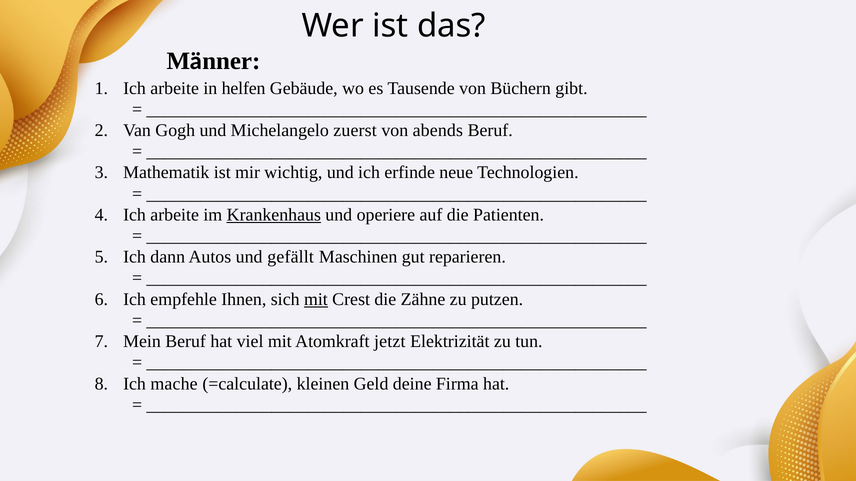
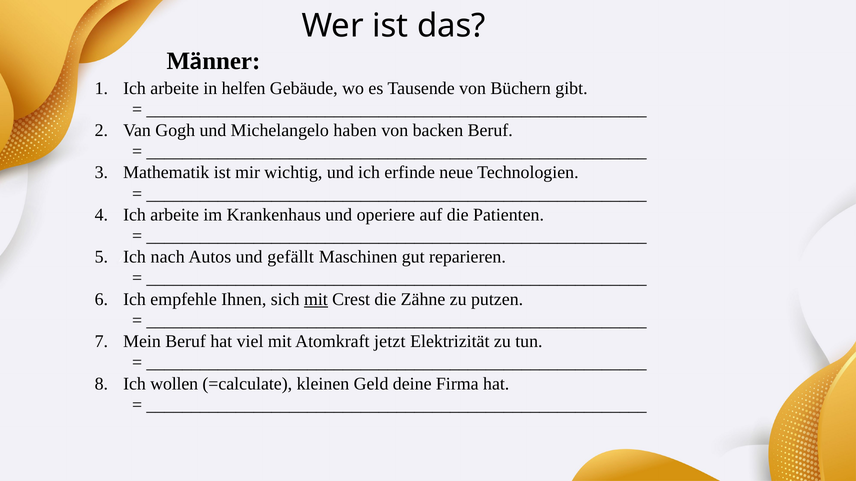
zuerst: zuerst -> haben
abends: abends -> backen
Krankenhaus underline: present -> none
dann: dann -> nach
mache: mache -> wollen
